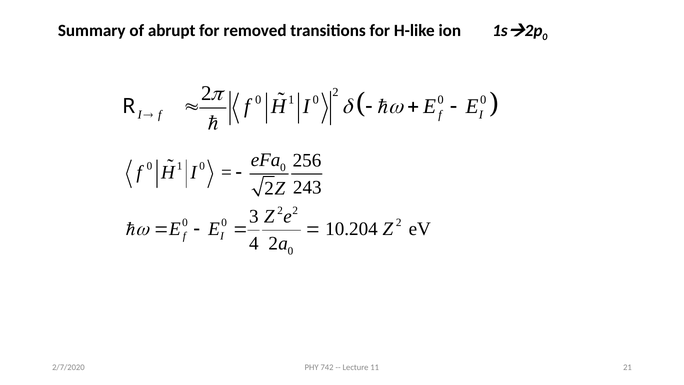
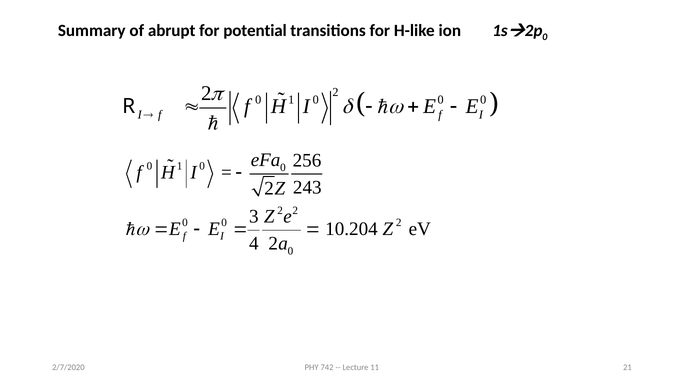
removed: removed -> potential
